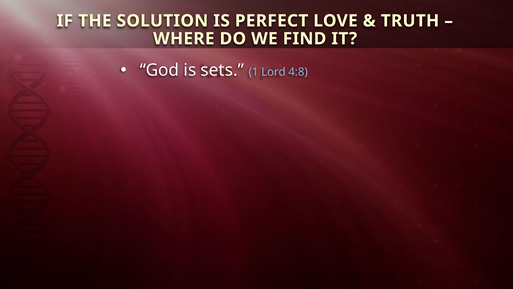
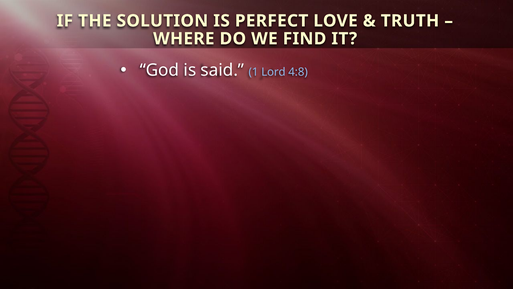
sets: sets -> said
